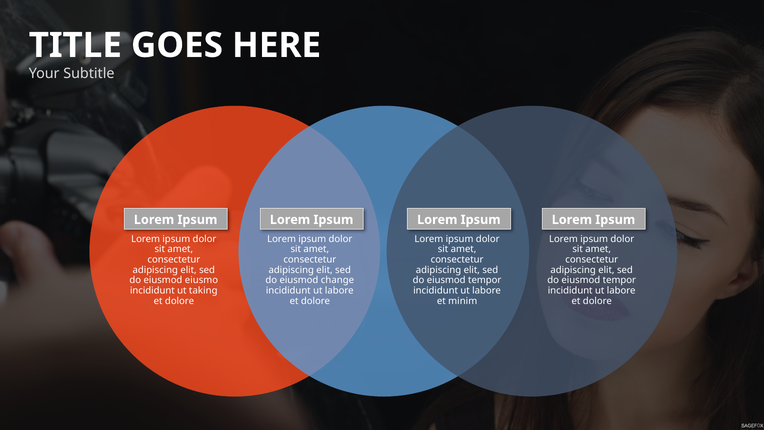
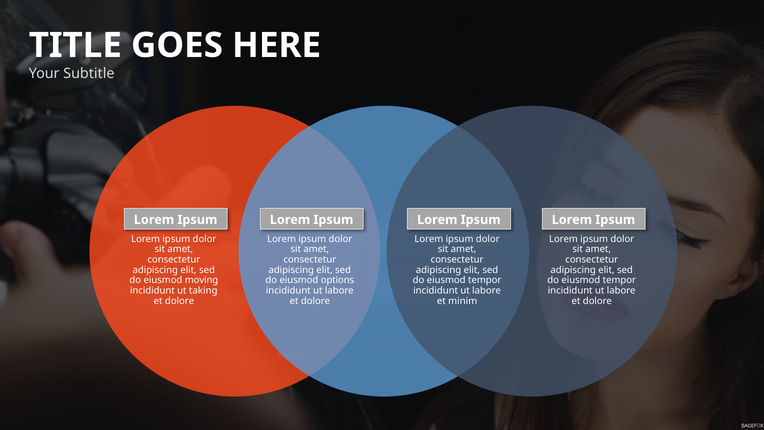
eiusmo: eiusmo -> moving
change: change -> options
